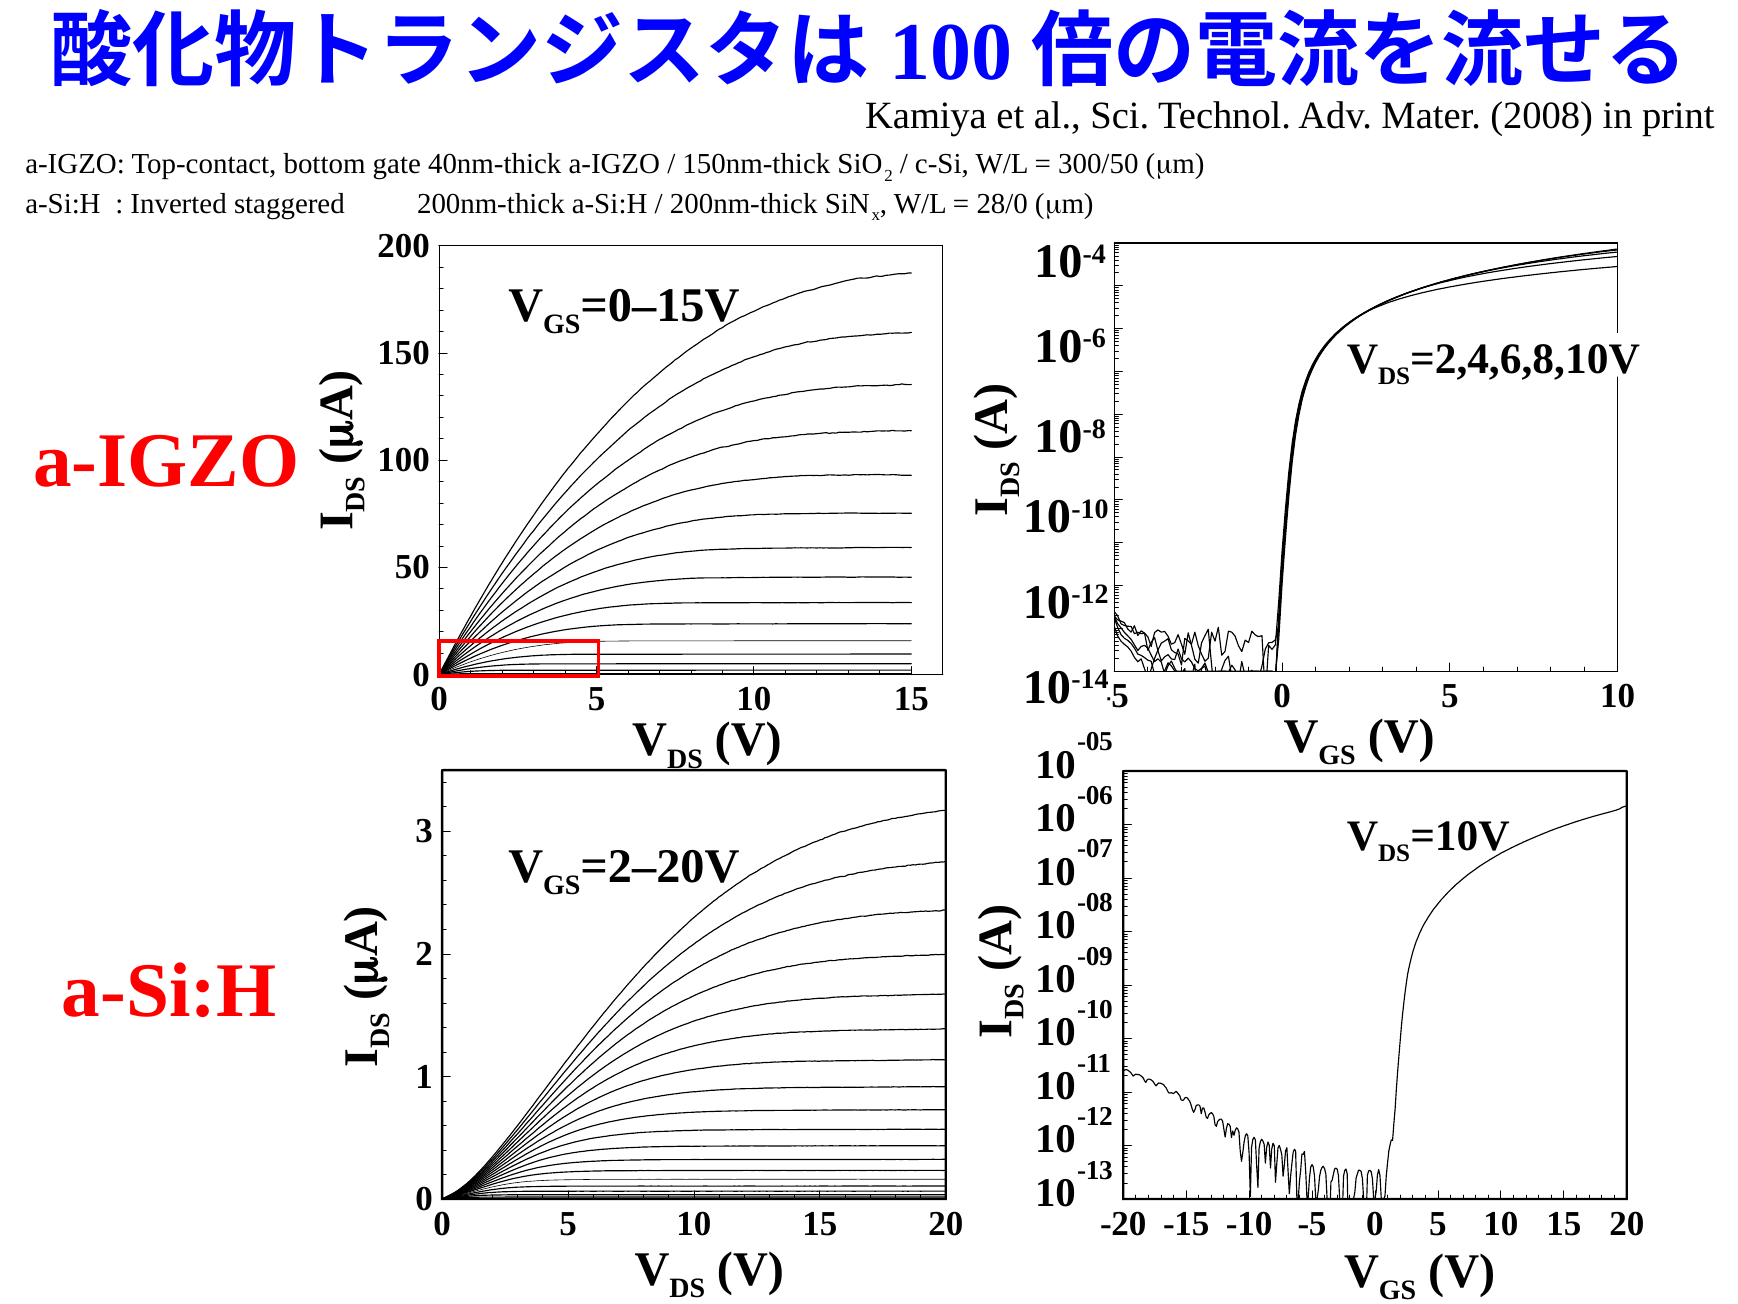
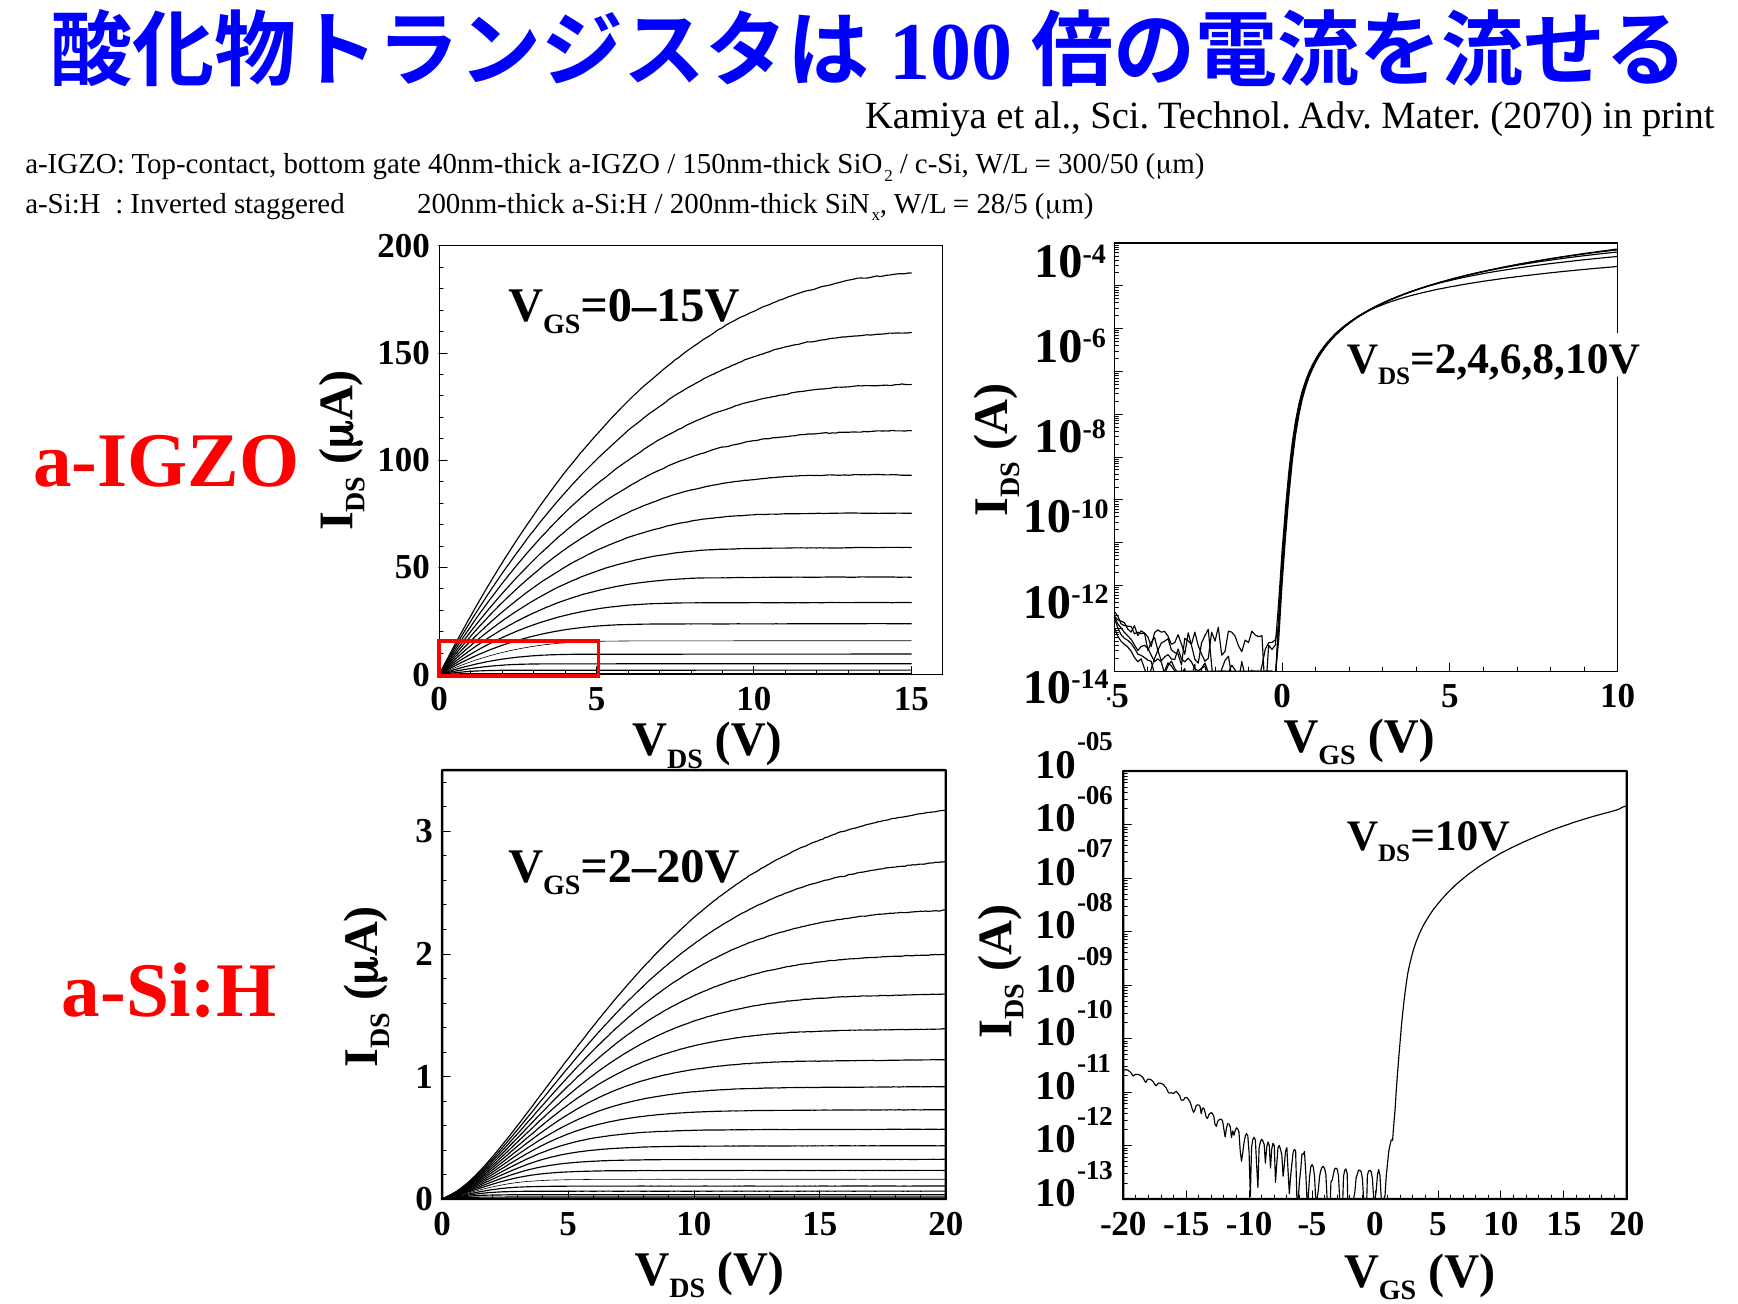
2008: 2008 -> 2070
28/0: 28/0 -> 28/5
